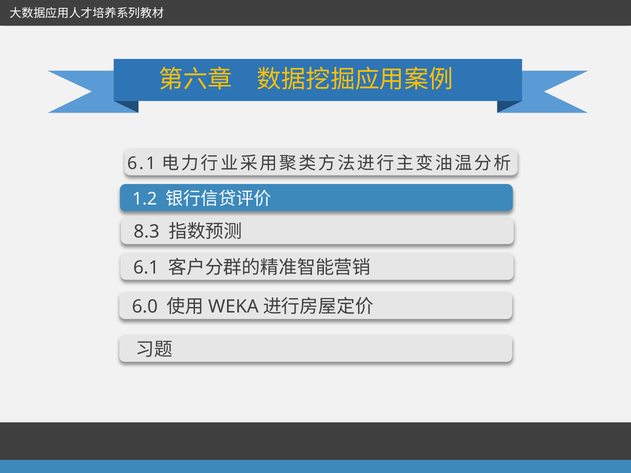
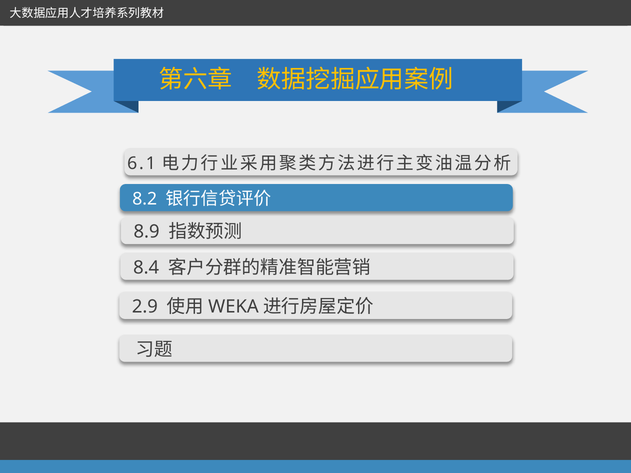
1.2: 1.2 -> 8.2
8.3: 8.3 -> 8.9
6.1 at (146, 268): 6.1 -> 8.4
6.0: 6.0 -> 2.9
